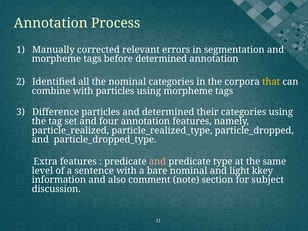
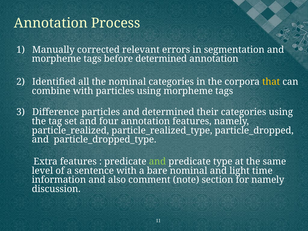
and at (157, 162) colour: pink -> light green
kkey: kkey -> time
for subject: subject -> namely
